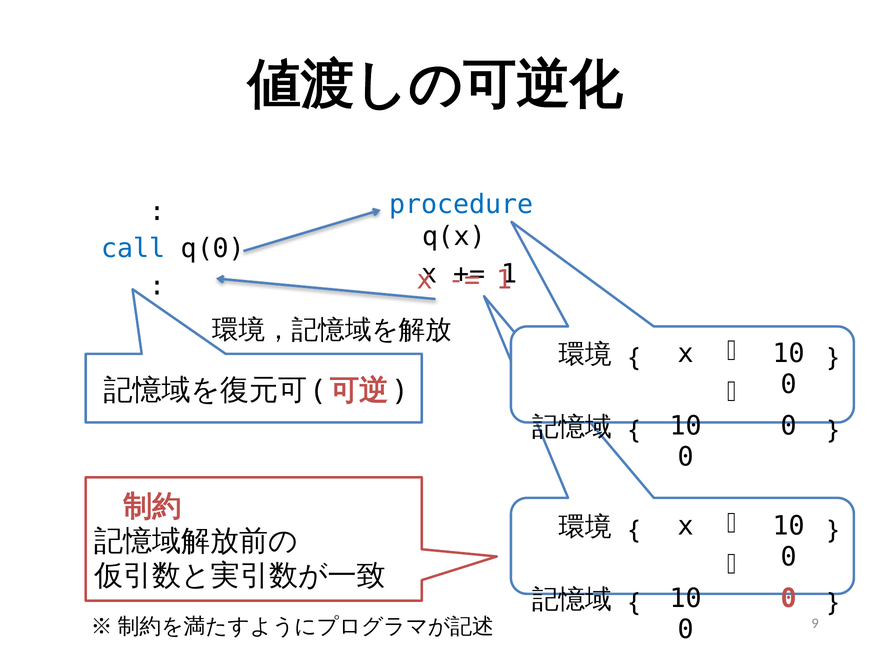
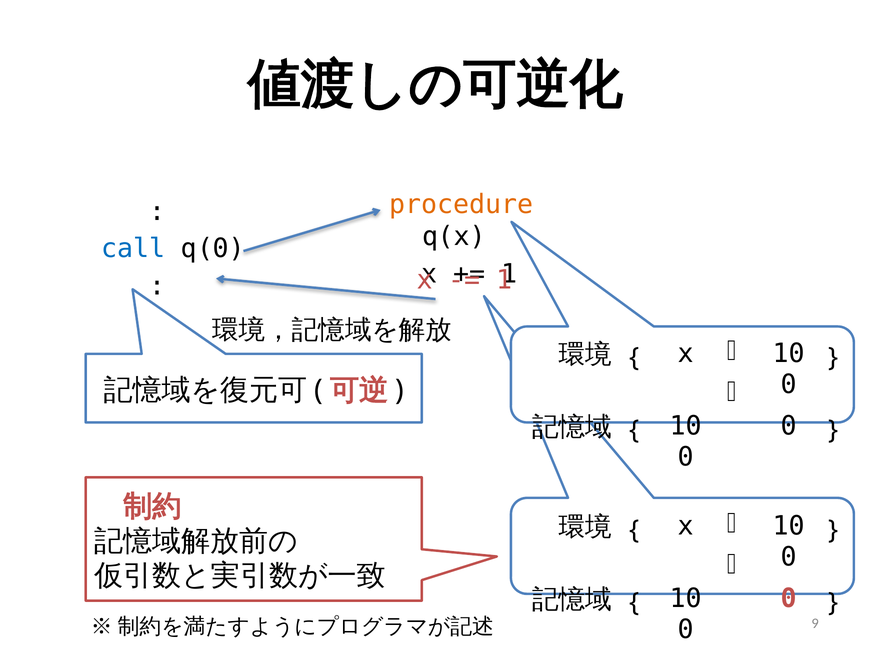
procedure colour: blue -> orange
